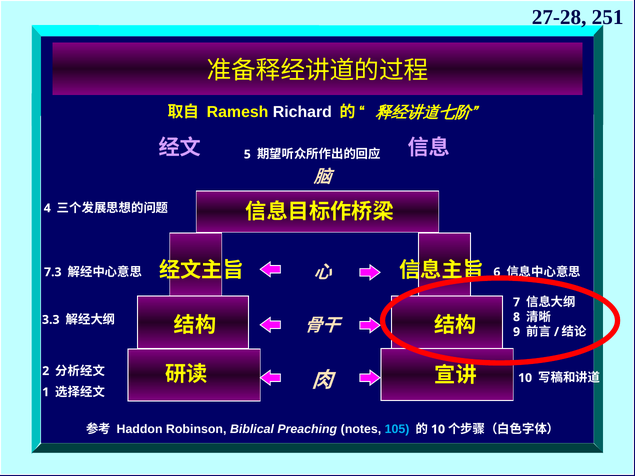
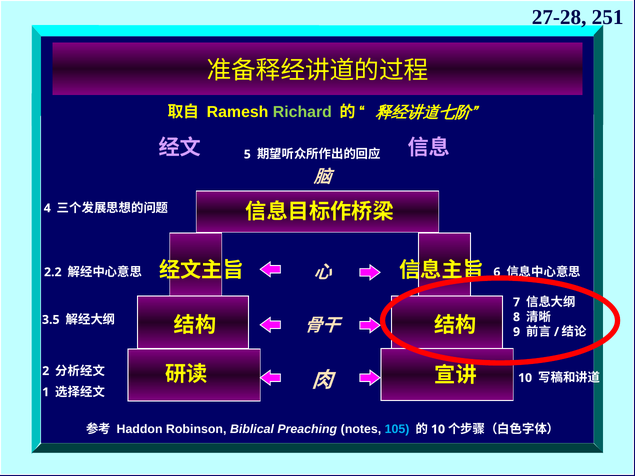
Richard colour: white -> light green
7.3: 7.3 -> 2.2
3.3: 3.3 -> 3.5
